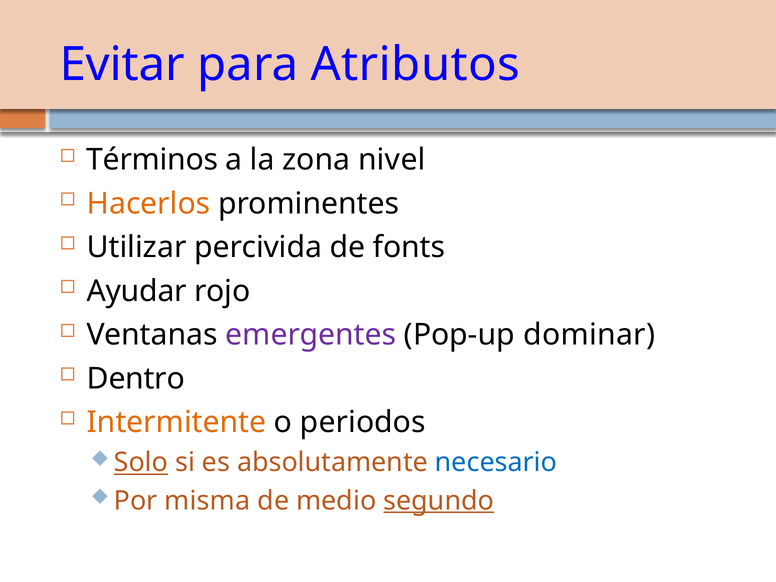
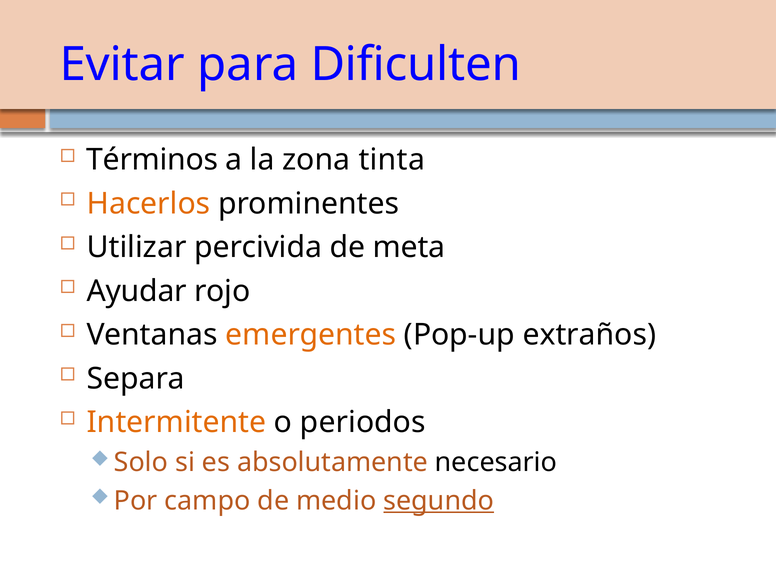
Atributos: Atributos -> Dificulten
nivel: nivel -> tinta
fonts: fonts -> meta
emergentes colour: purple -> orange
dominar: dominar -> extraños
Dentro: Dentro -> Separa
Solo underline: present -> none
necesario colour: blue -> black
misma: misma -> campo
